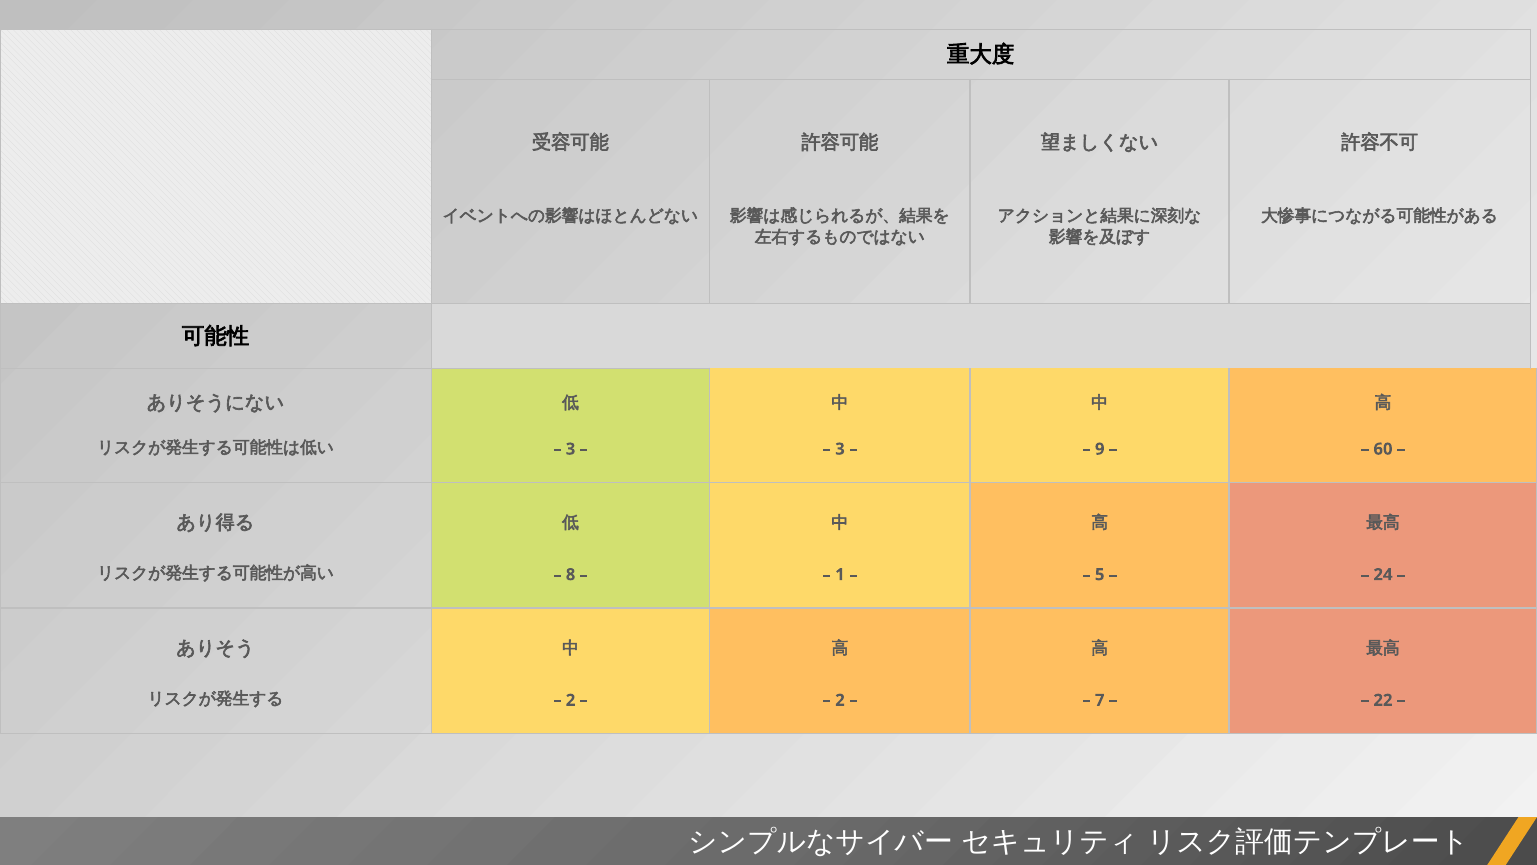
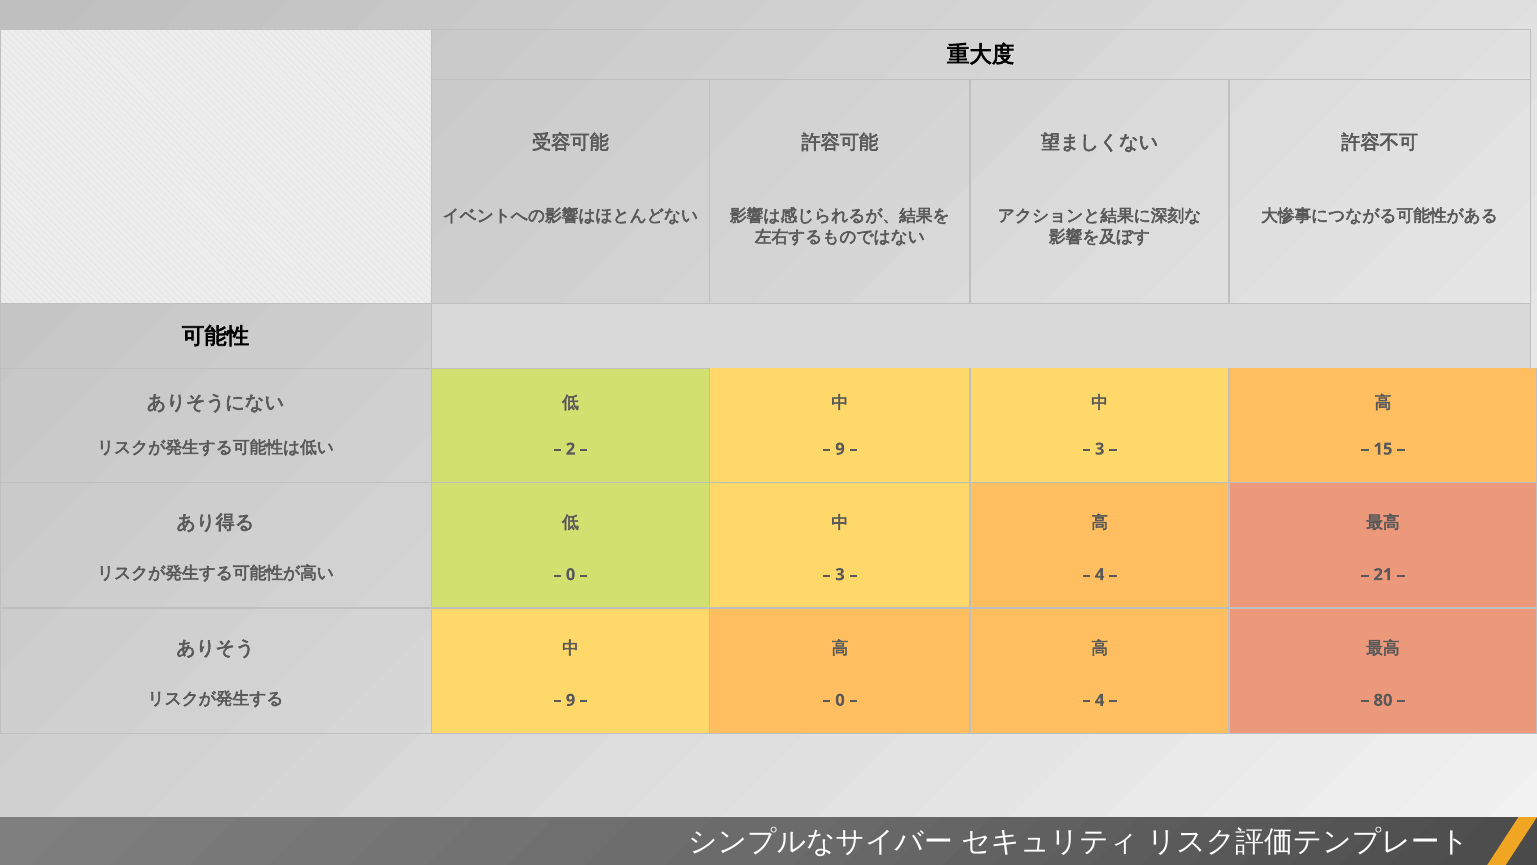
3 at (571, 449): 3 -> 2
3 at (840, 449): 3 -> 9
9 at (1100, 449): 9 -> 3
60: 60 -> 15
8 at (571, 574): 8 -> 0
1 at (840, 574): 1 -> 3
5 at (1100, 574): 5 -> 4
24: 24 -> 21
2 at (571, 700): 2 -> 9
2 at (840, 700): 2 -> 0
7 at (1100, 700): 7 -> 4
22: 22 -> 80
